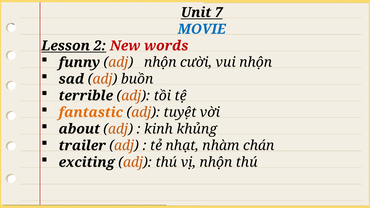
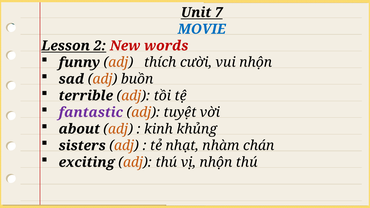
adj nhộn: nhộn -> thích
fantastic colour: orange -> purple
trailer: trailer -> sisters
